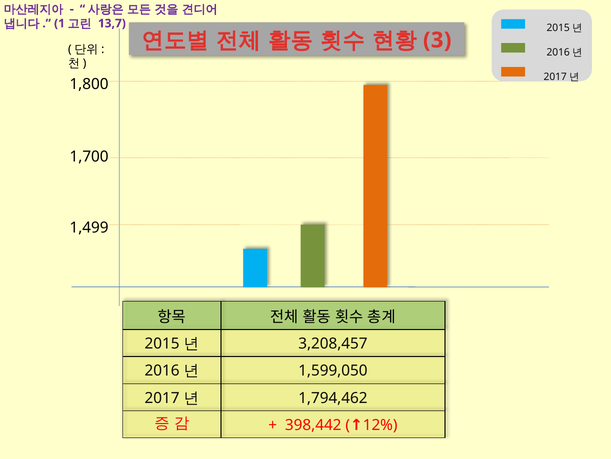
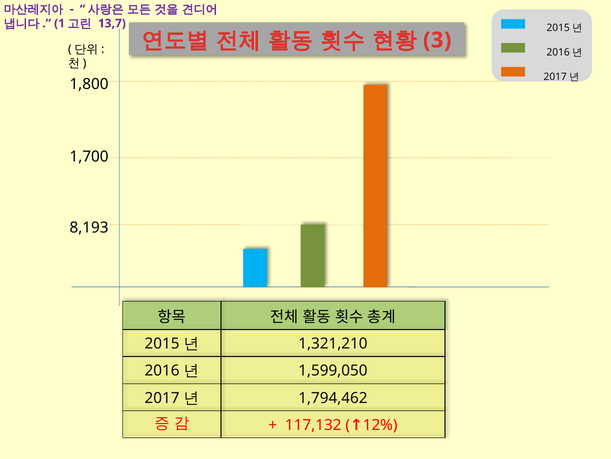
1,499: 1,499 -> 8,193
3,208,457: 3,208,457 -> 1,321,210
398,442: 398,442 -> 117,132
